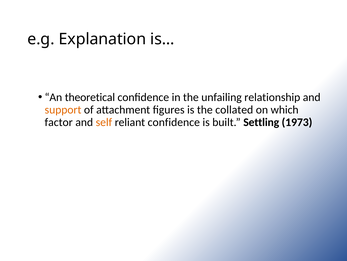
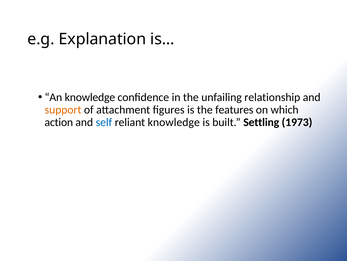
An theoretical: theoretical -> knowledge
collated: collated -> features
factor: factor -> action
self colour: orange -> blue
reliant confidence: confidence -> knowledge
